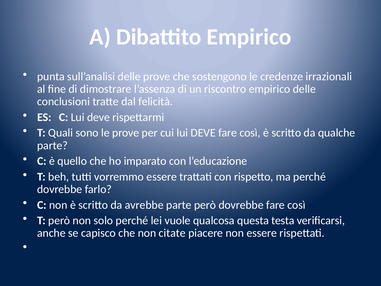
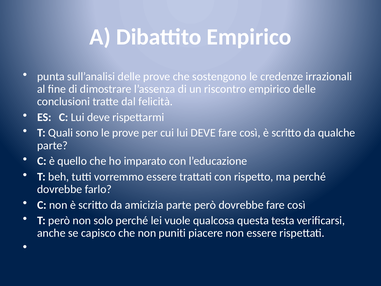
avrebbe: avrebbe -> amicizia
citate: citate -> puniti
